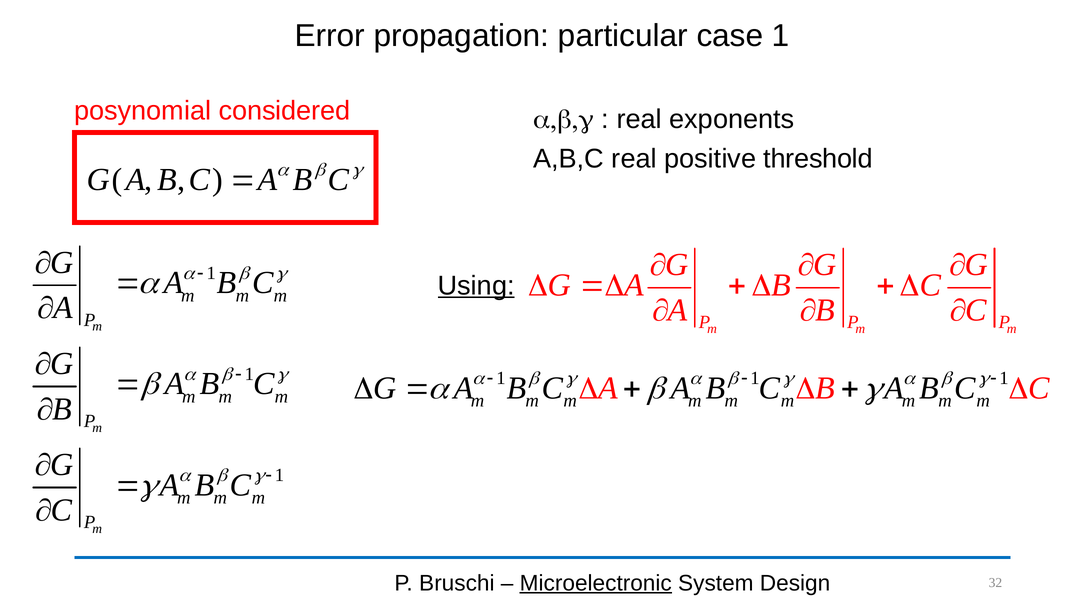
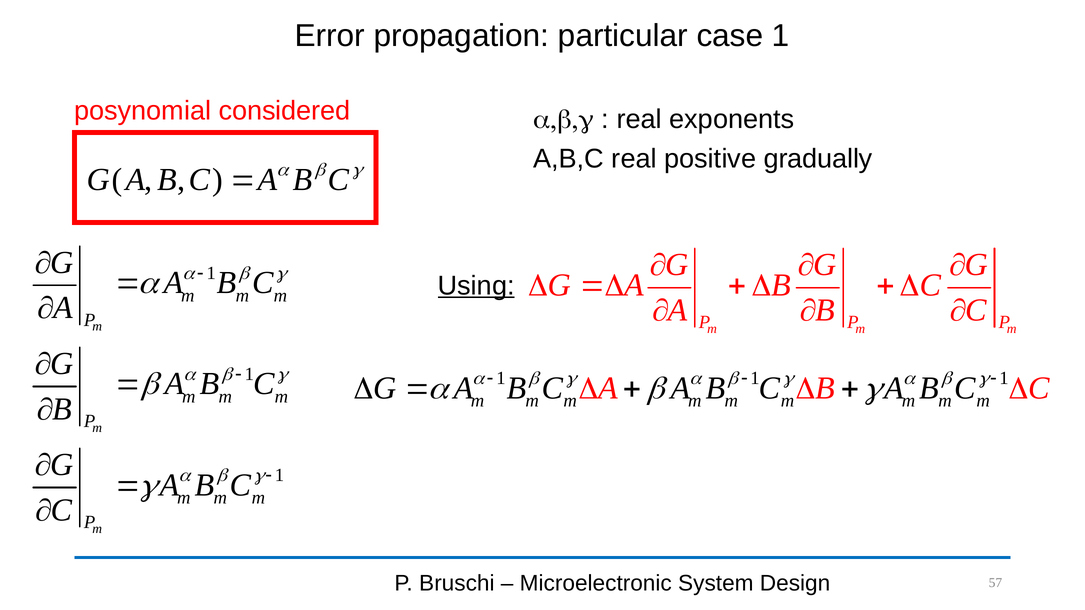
threshold: threshold -> gradually
Microelectronic underline: present -> none
32: 32 -> 57
